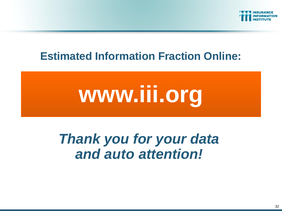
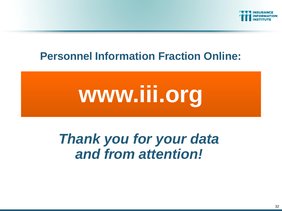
Estimated: Estimated -> Personnel
auto: auto -> from
